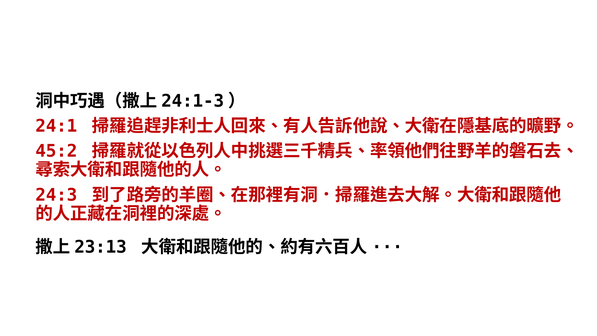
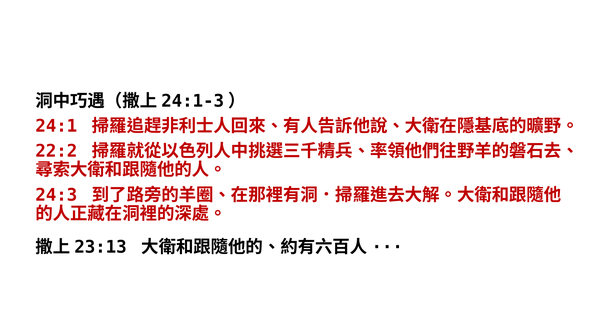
45:2: 45:2 -> 22:2
